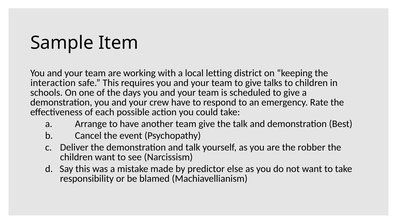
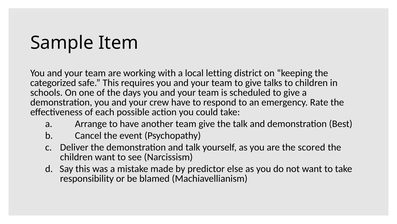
interaction: interaction -> categorized
robber: robber -> scored
